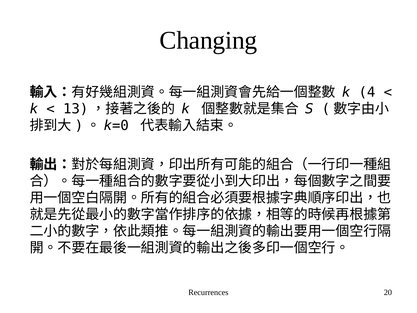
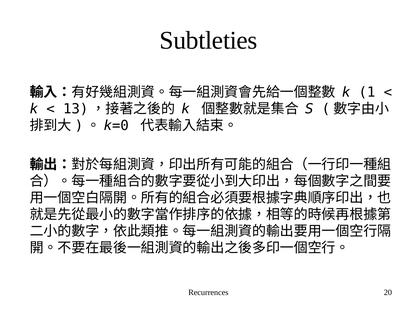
Changing: Changing -> Subtleties
4: 4 -> 1
